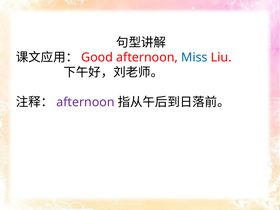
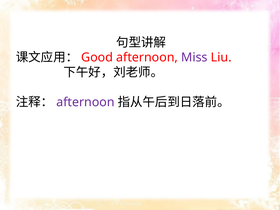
Miss colour: blue -> purple
